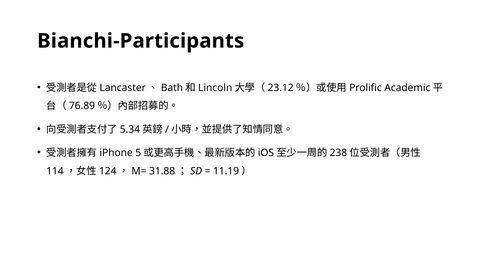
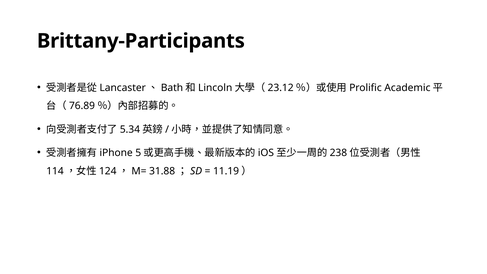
Bianchi-Participants: Bianchi-Participants -> Brittany-Participants
